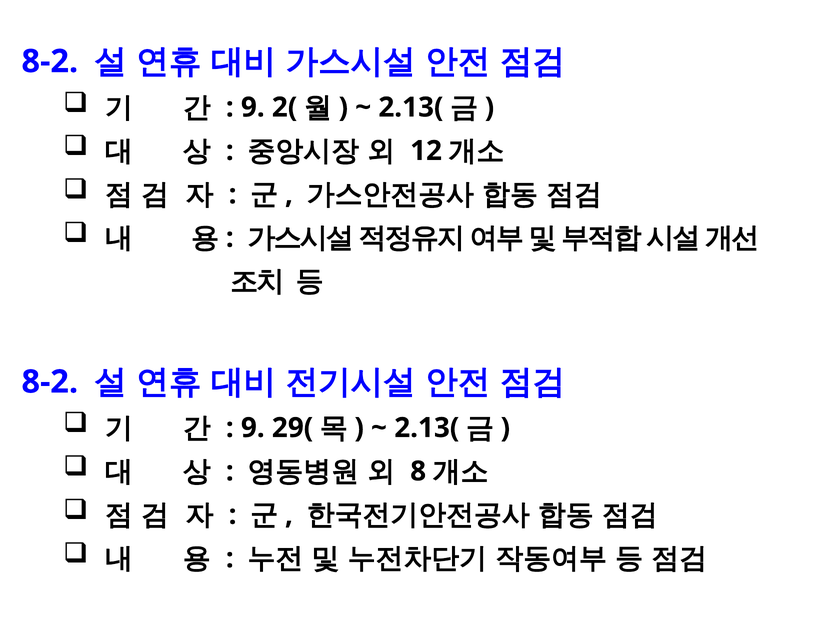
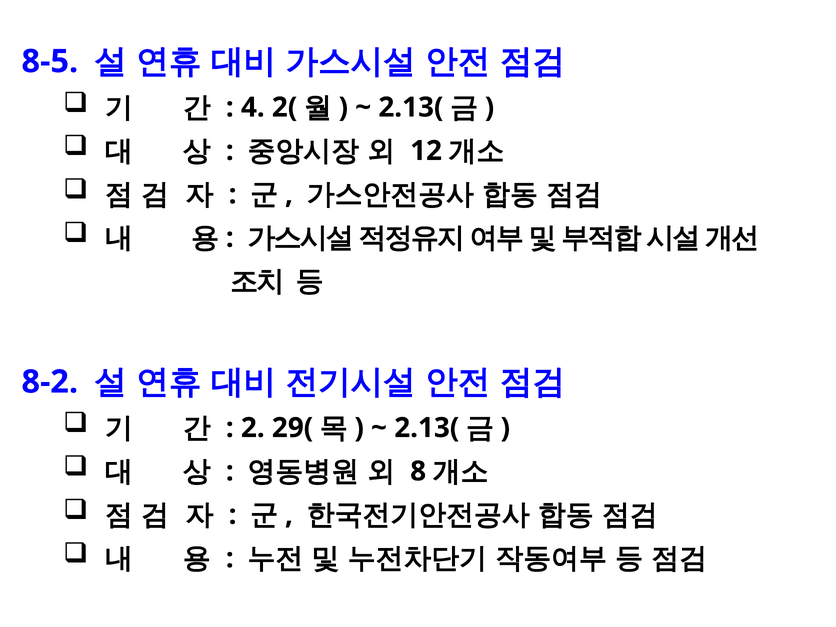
8-2 at (50, 61): 8-2 -> 8-5
9 at (253, 107): 9 -> 4
9 at (253, 428): 9 -> 2
